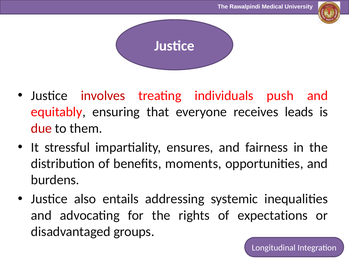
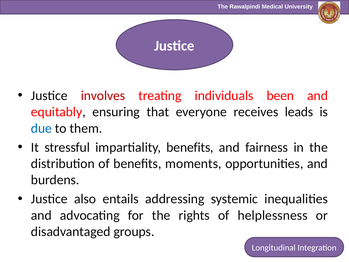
push: push -> been
due colour: red -> blue
impartiality ensures: ensures -> benefits
expectations: expectations -> helplessness
